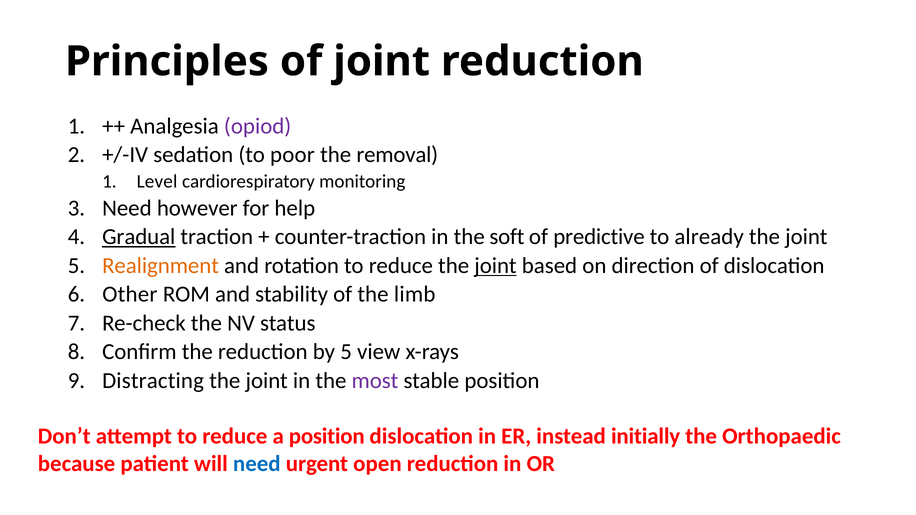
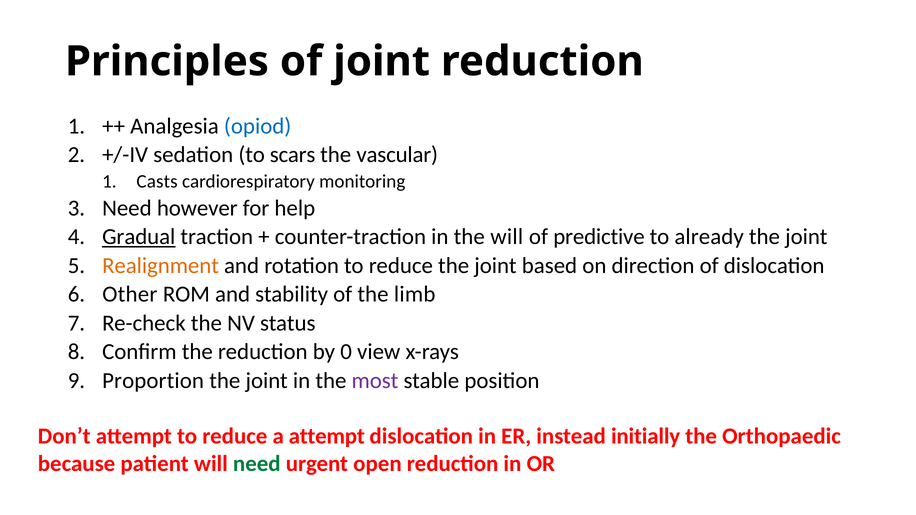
opiod colour: purple -> blue
poor: poor -> scars
removal: removal -> vascular
Level: Level -> Casts
the soft: soft -> will
joint at (495, 266) underline: present -> none
by 5: 5 -> 0
Distracting: Distracting -> Proportion
a position: position -> attempt
need at (257, 464) colour: blue -> green
